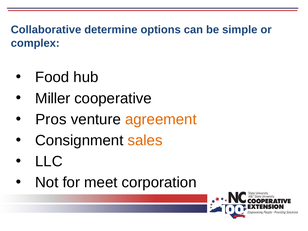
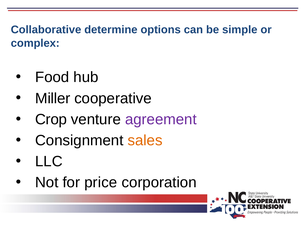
Pros: Pros -> Crop
agreement colour: orange -> purple
meet: meet -> price
